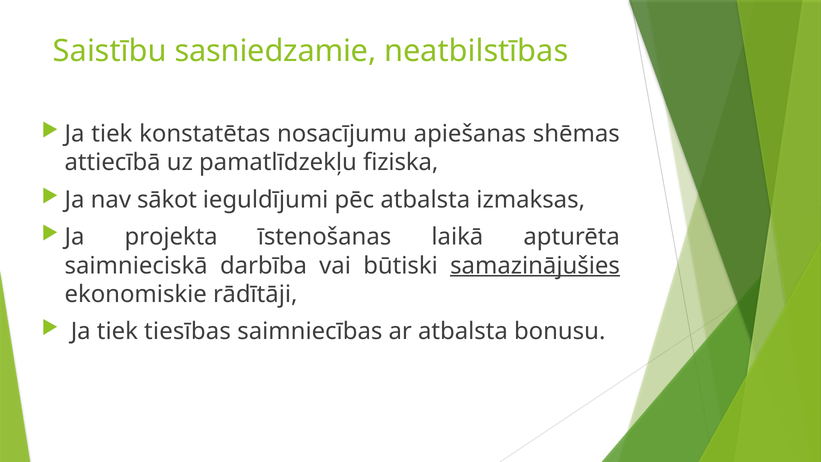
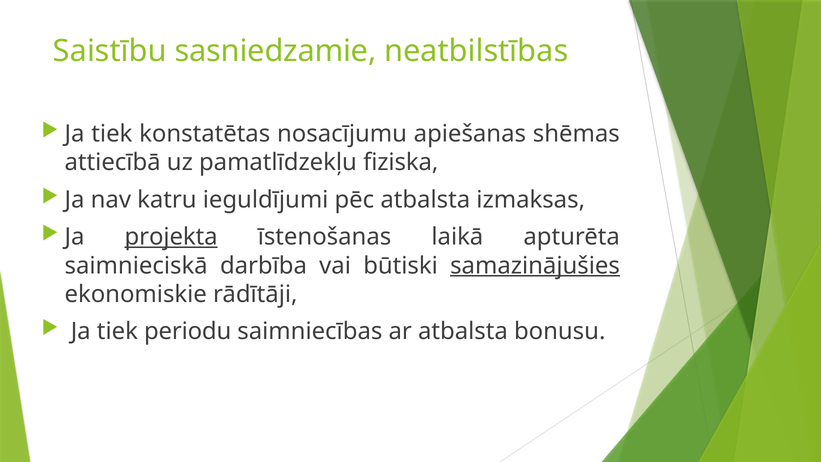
sākot: sākot -> katru
projekta underline: none -> present
tiesības: tiesības -> periodu
